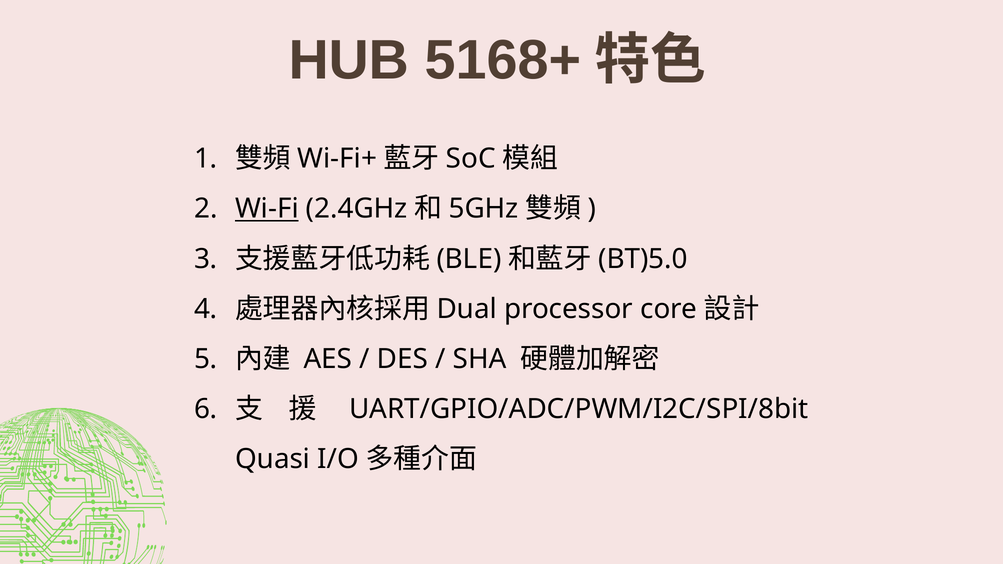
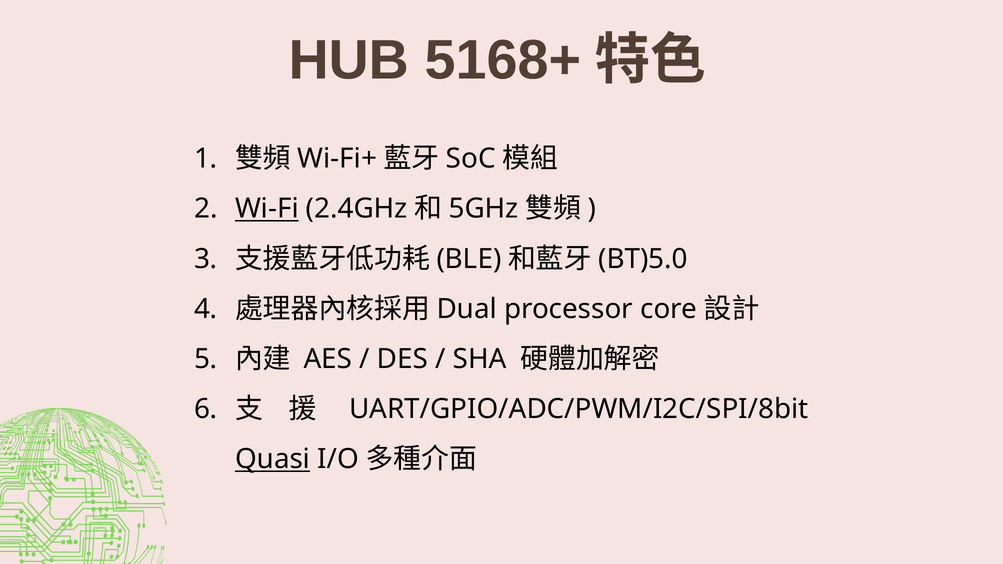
Quasi underline: none -> present
